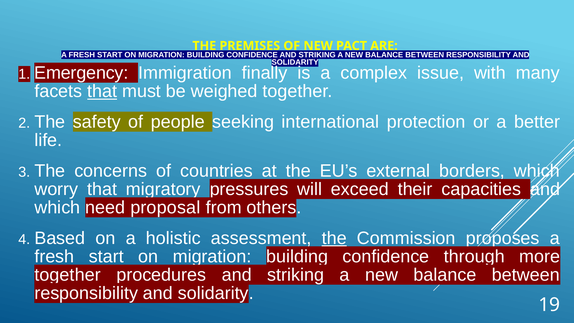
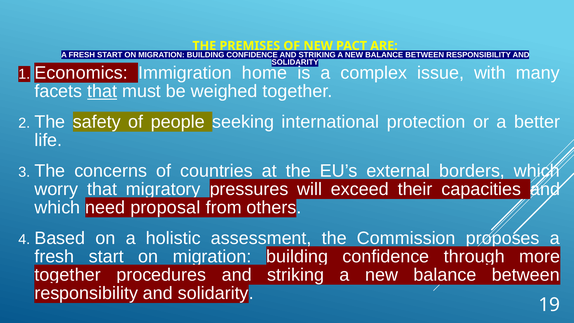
Emergency: Emergency -> Economics
finally: finally -> home
the at (334, 238) underline: present -> none
